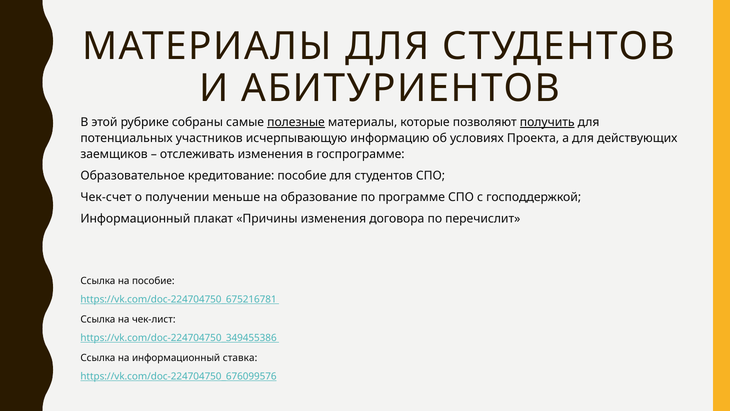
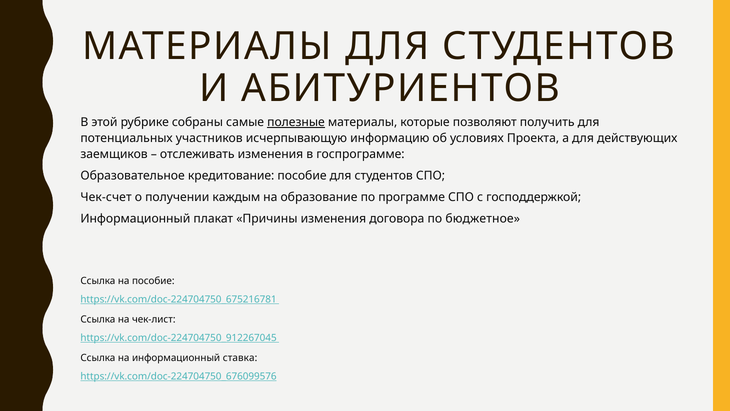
получить underline: present -> none
меньше: меньше -> каждым
перечислит: перечислит -> бюджетное
https://vk.com/doc-224704750_349455386: https://vk.com/doc-224704750_349455386 -> https://vk.com/doc-224704750_912267045
